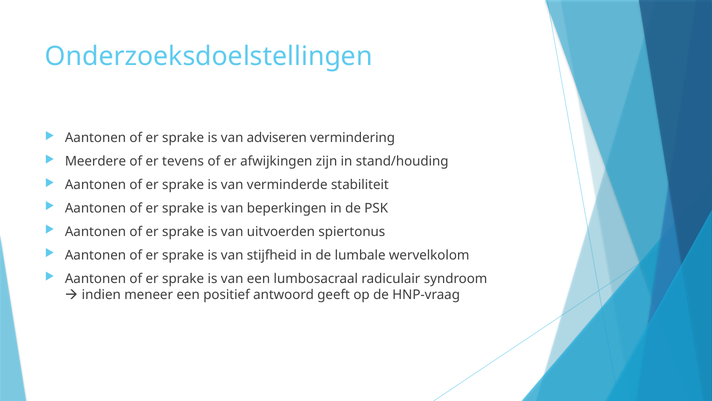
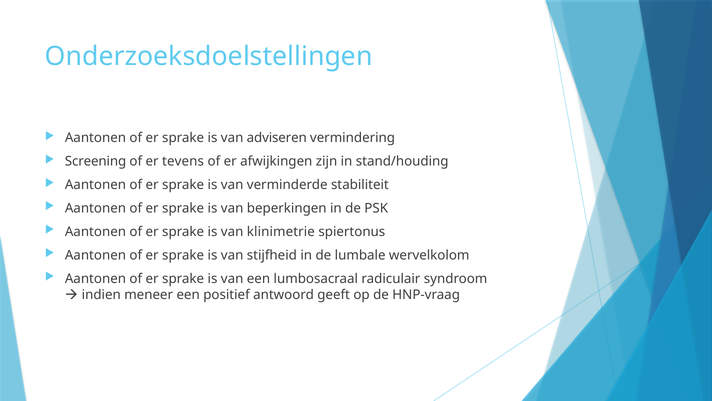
Meerdere: Meerdere -> Screening
uitvoerden: uitvoerden -> klinimetrie
